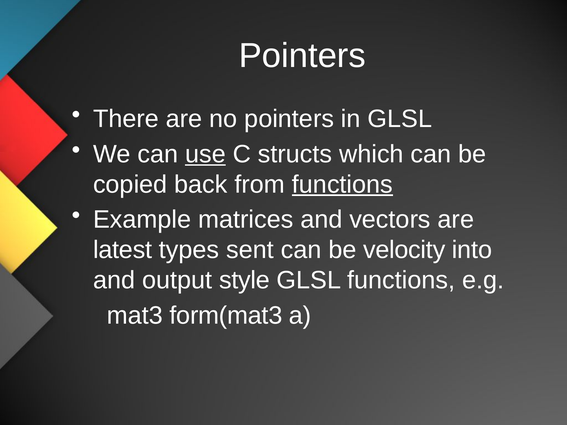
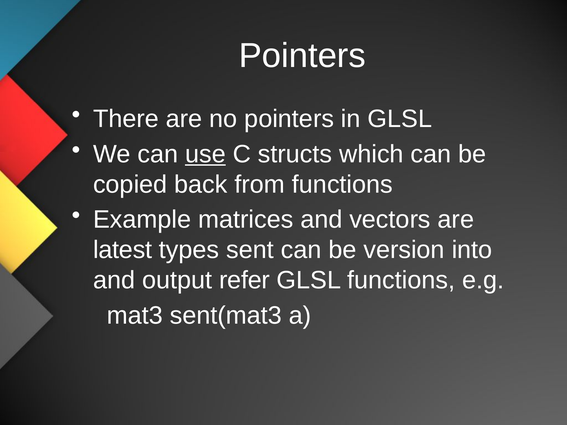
functions at (342, 184) underline: present -> none
velocity: velocity -> version
style: style -> refer
form(mat3: form(mat3 -> sent(mat3
